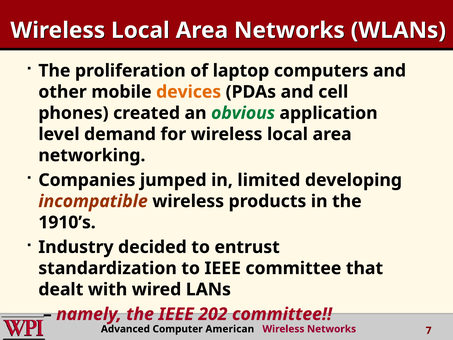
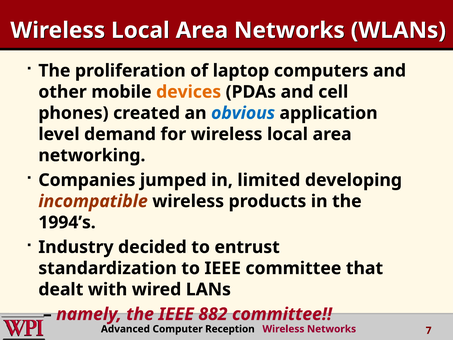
obvious colour: green -> blue
1910’s: 1910’s -> 1994’s
202: 202 -> 882
American: American -> Reception
